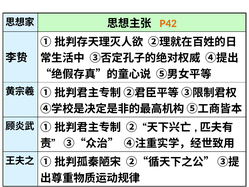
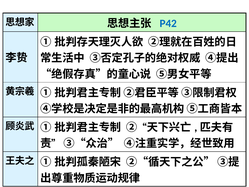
P42 colour: orange -> blue
